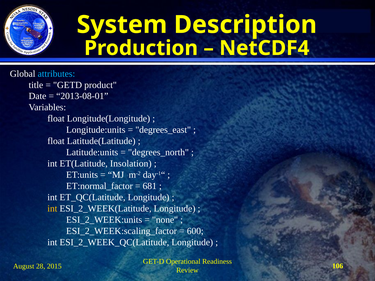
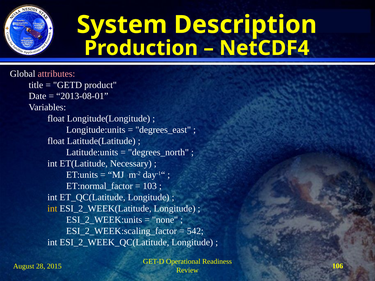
attributes colour: light blue -> pink
Insolation: Insolation -> Necessary
681: 681 -> 103
600: 600 -> 542
